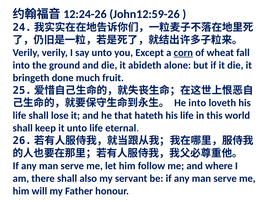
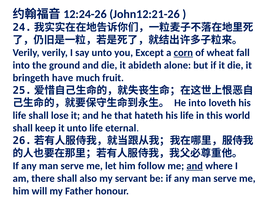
John12:59-26: John12:59-26 -> John12:21-26
done: done -> have
and at (195, 166) underline: none -> present
